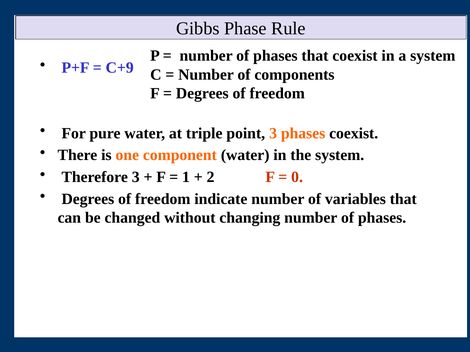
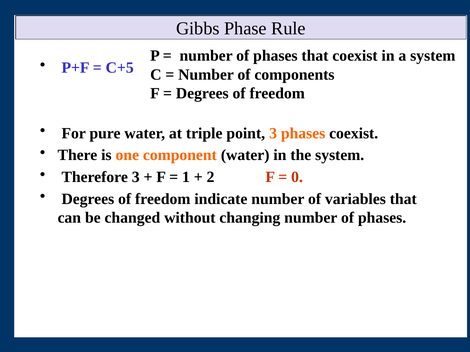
C+9: C+9 -> C+5
